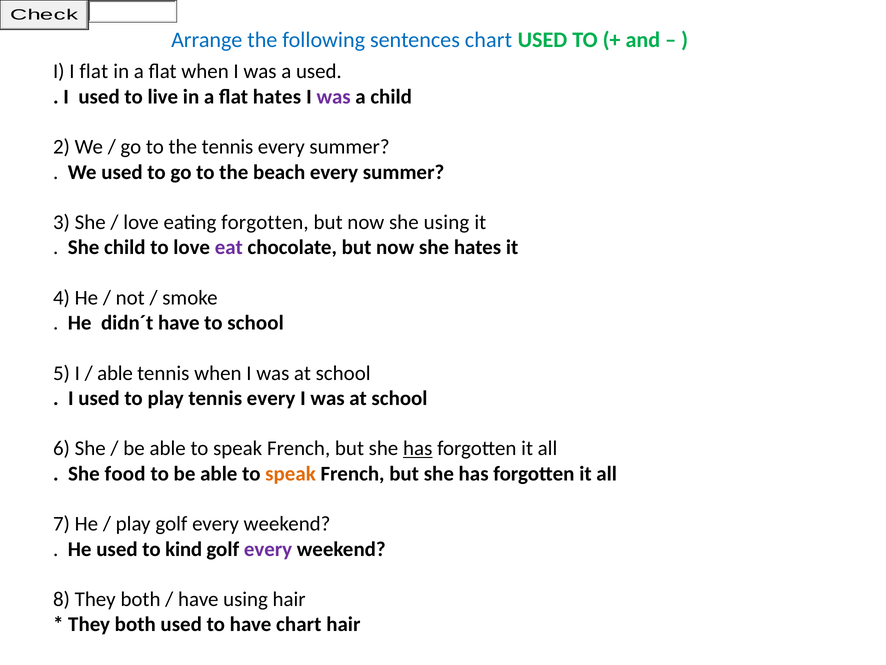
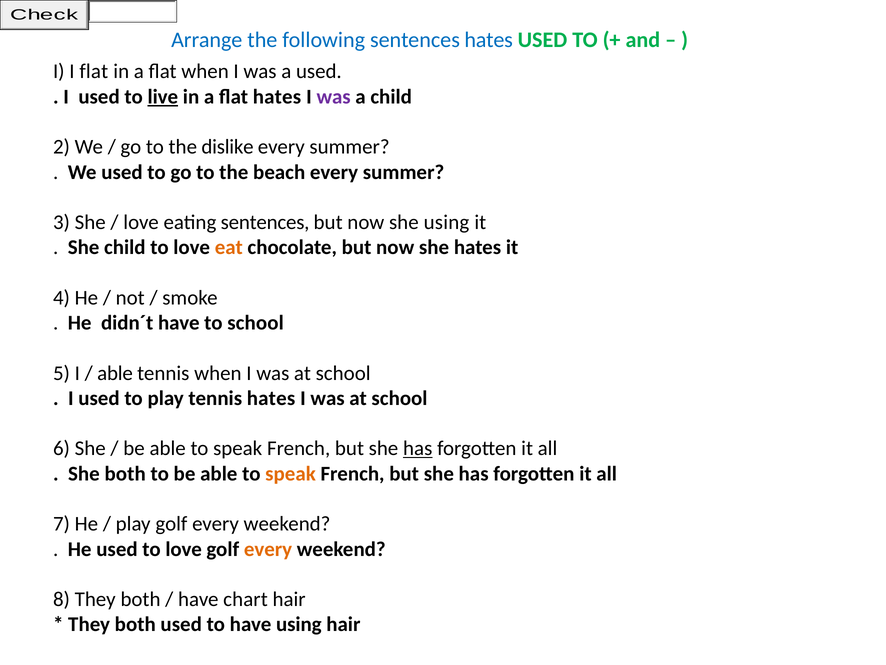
sentences chart: chart -> hates
live underline: none -> present
the tennis: tennis -> dislike
eating forgotten: forgotten -> sentences
eat colour: purple -> orange
play tennis every: every -> hates
She food: food -> both
used to kind: kind -> love
every at (268, 549) colour: purple -> orange
have using: using -> chart
have chart: chart -> using
